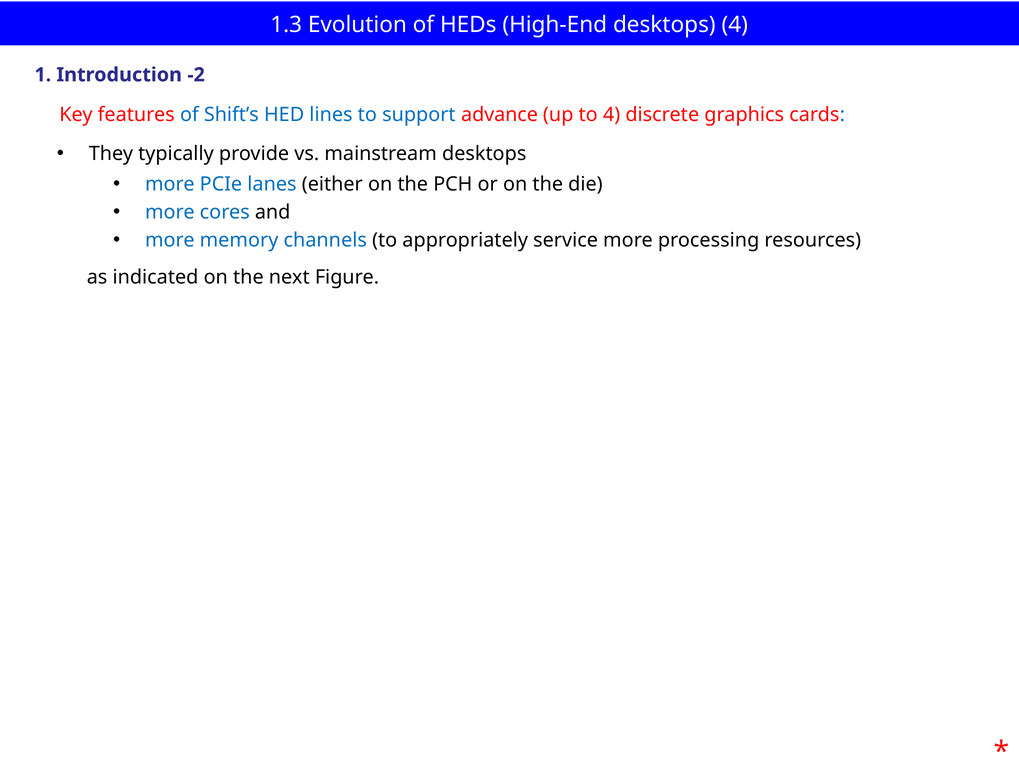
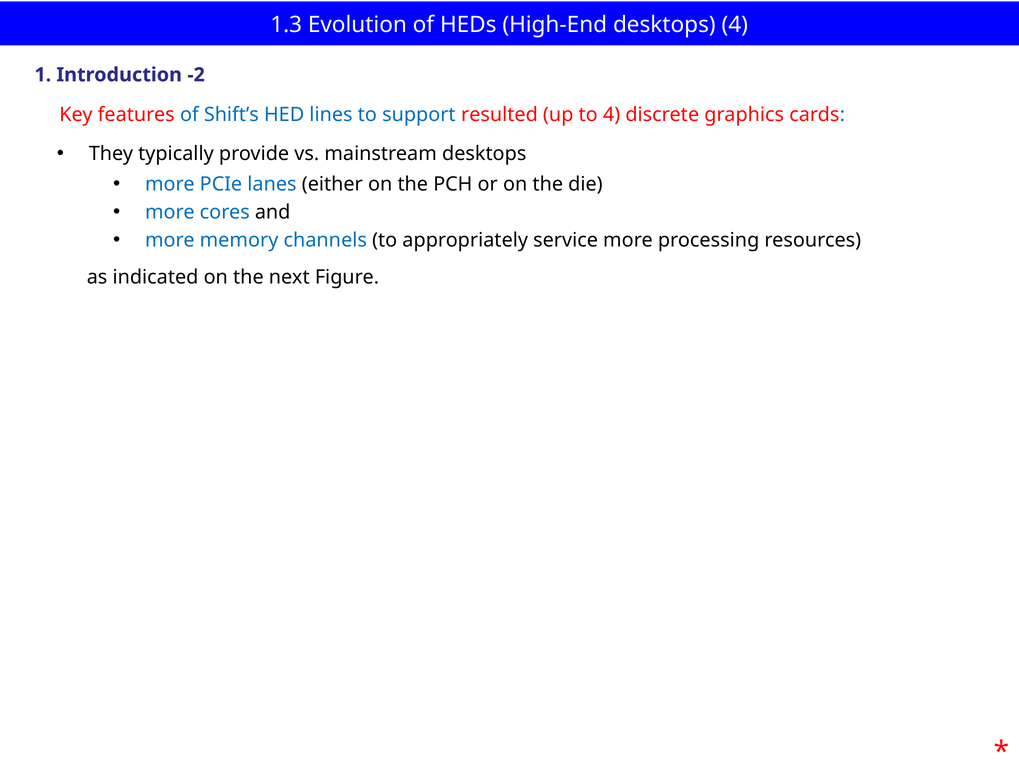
advance: advance -> resulted
